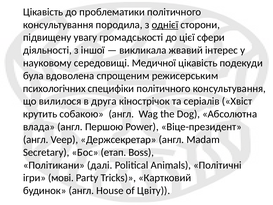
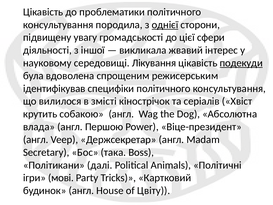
Медичної: Медичної -> Лікування
подекуди underline: none -> present
психологічних: психологічних -> ідентифікував
друга: друга -> змісті
етап: етап -> така
